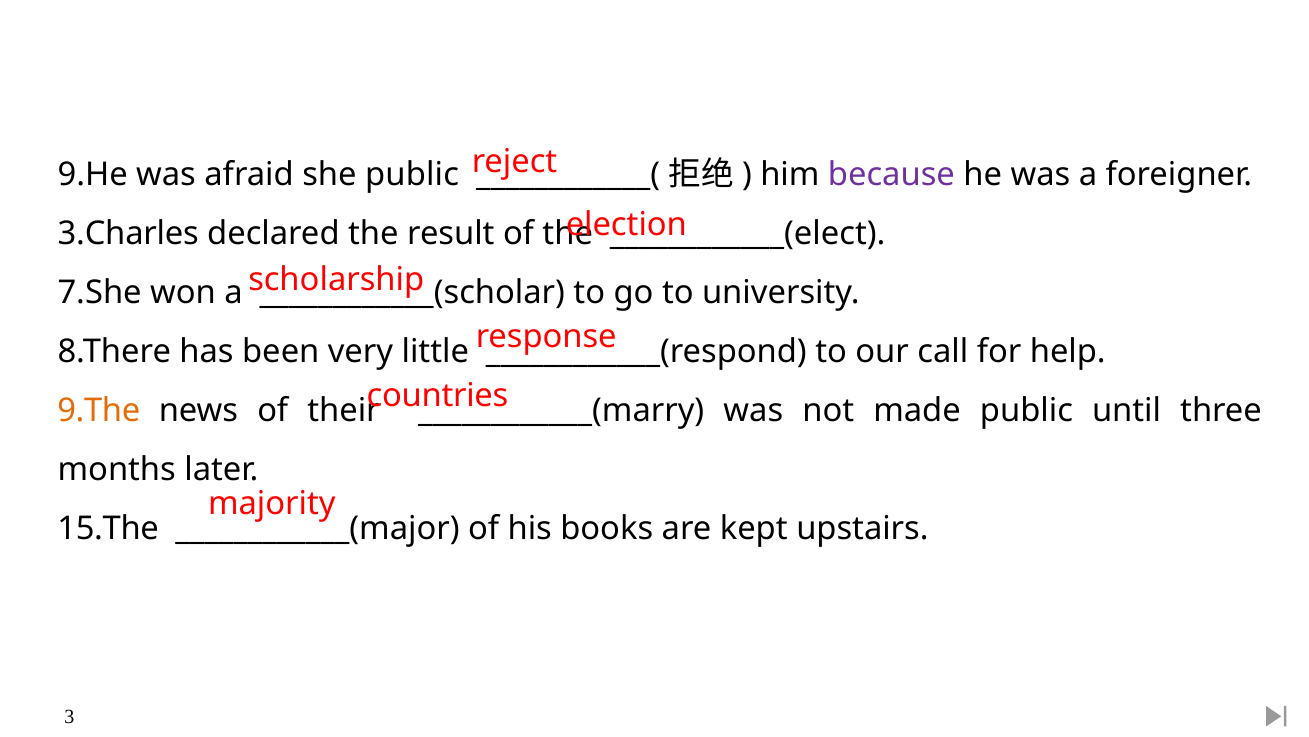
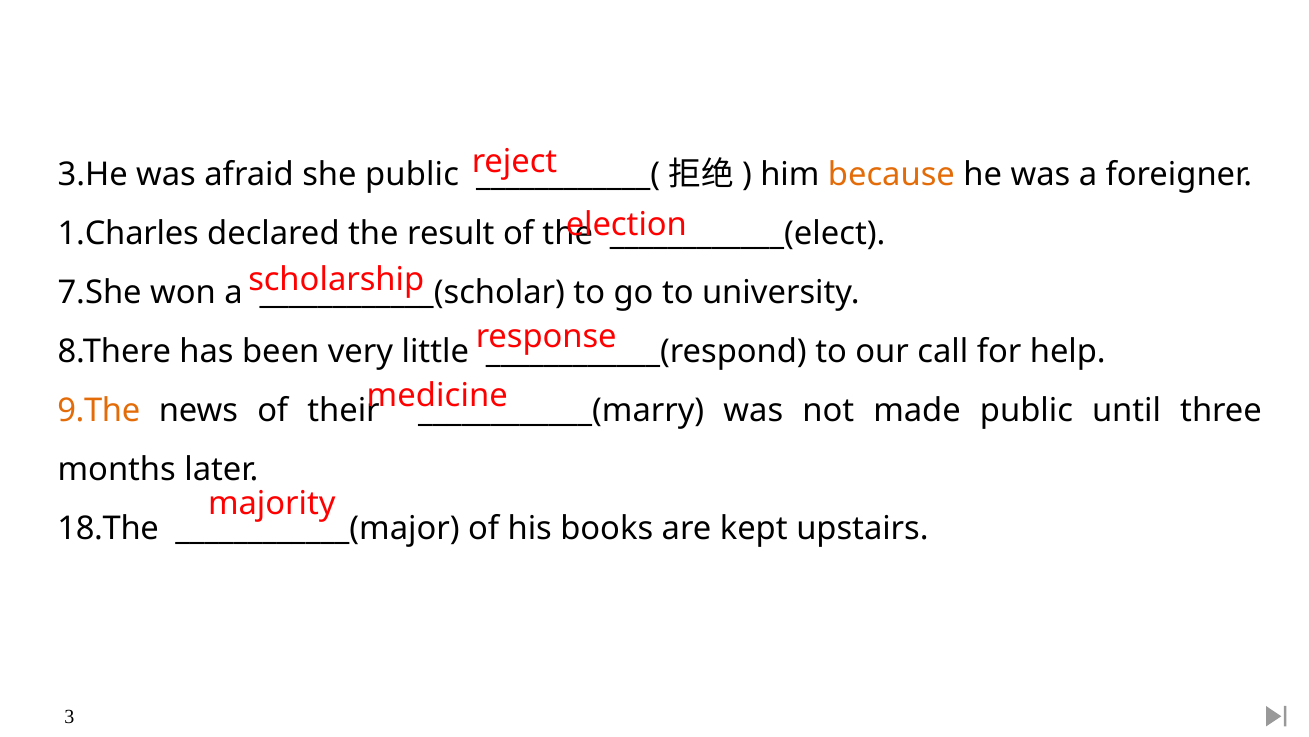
9.He: 9.He -> 3.He
because colour: purple -> orange
3.Charles: 3.Charles -> 1.Charles
countries: countries -> medicine
15.The: 15.The -> 18.The
